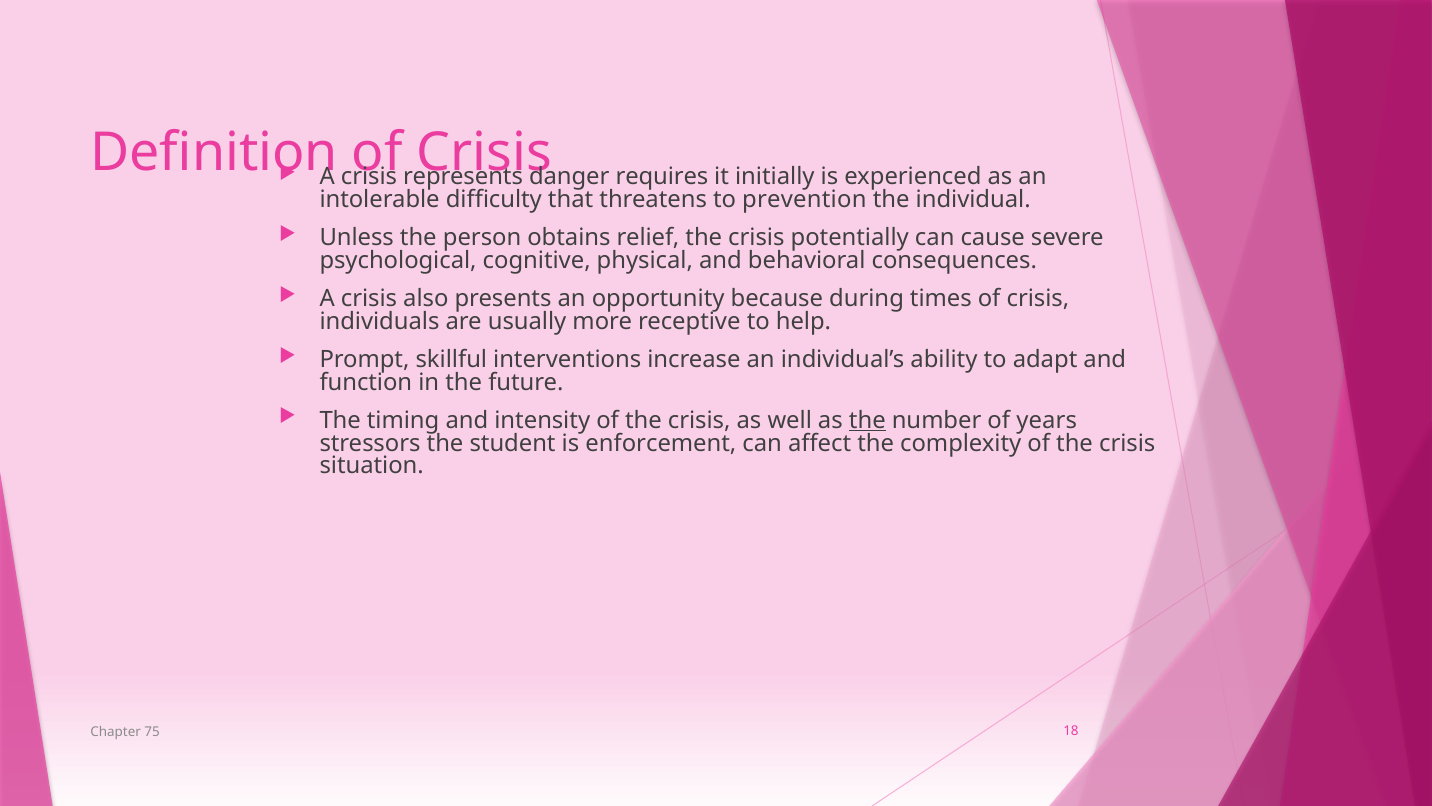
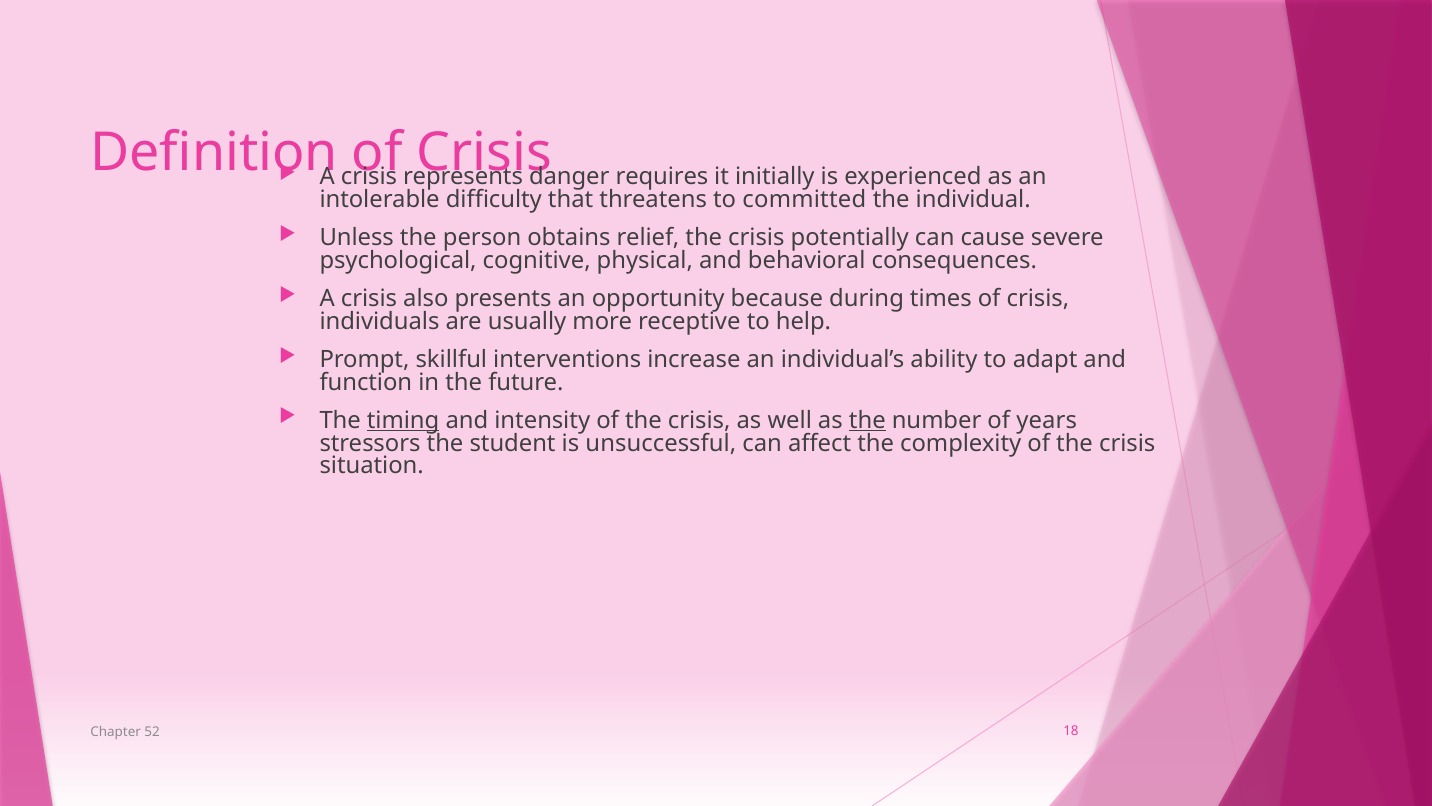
prevention: prevention -> committed
timing underline: none -> present
enforcement: enforcement -> unsuccessful
75: 75 -> 52
